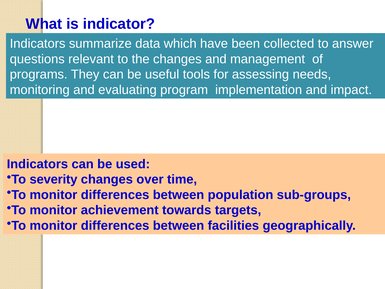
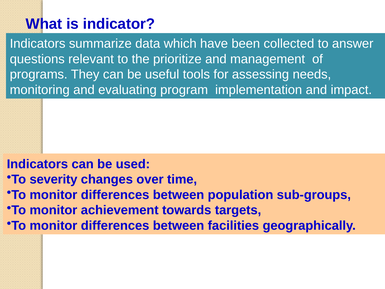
the changes: changes -> prioritize
